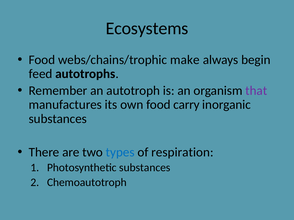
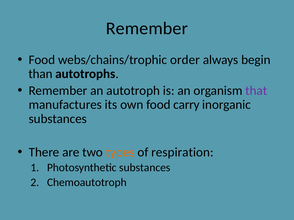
Ecosystems at (147, 28): Ecosystems -> Remember
make: make -> order
feed: feed -> than
types colour: blue -> orange
